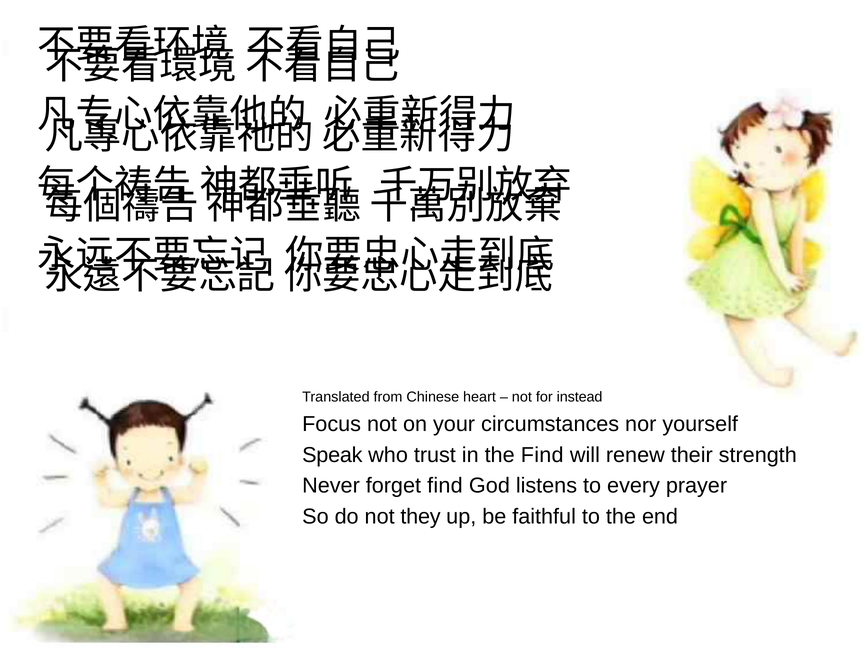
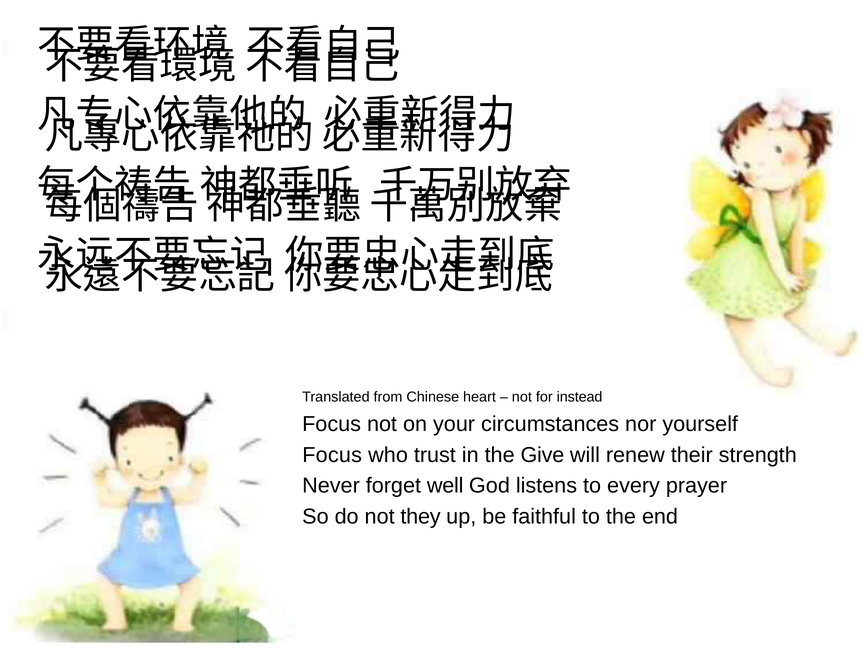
Speak at (332, 455): Speak -> Focus
the Find: Find -> Give
forget find: find -> well
